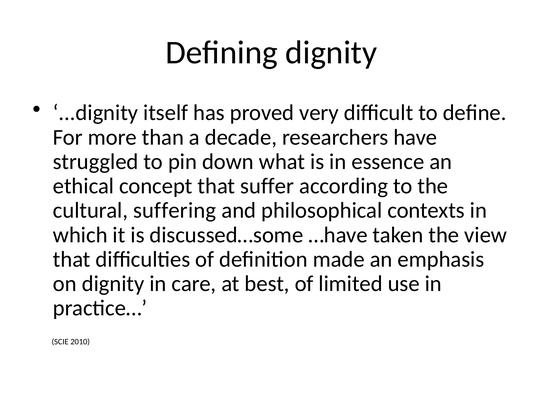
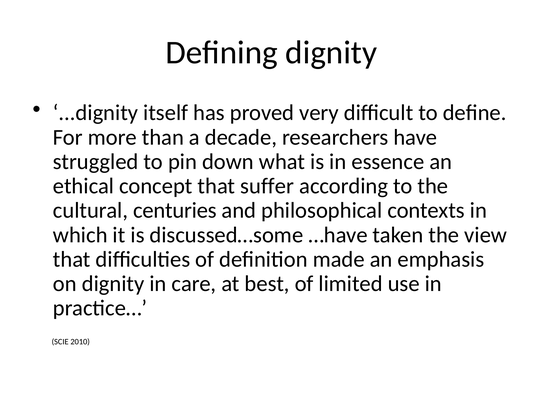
suffering: suffering -> centuries
